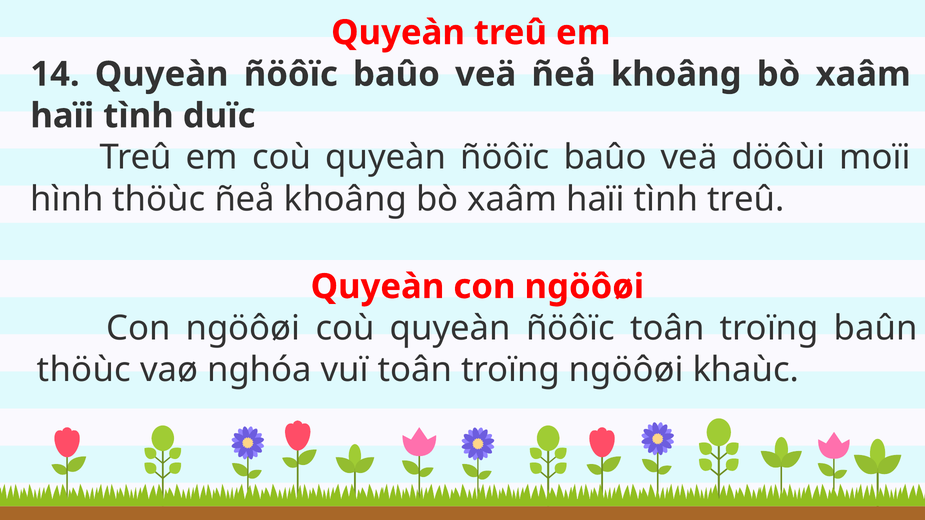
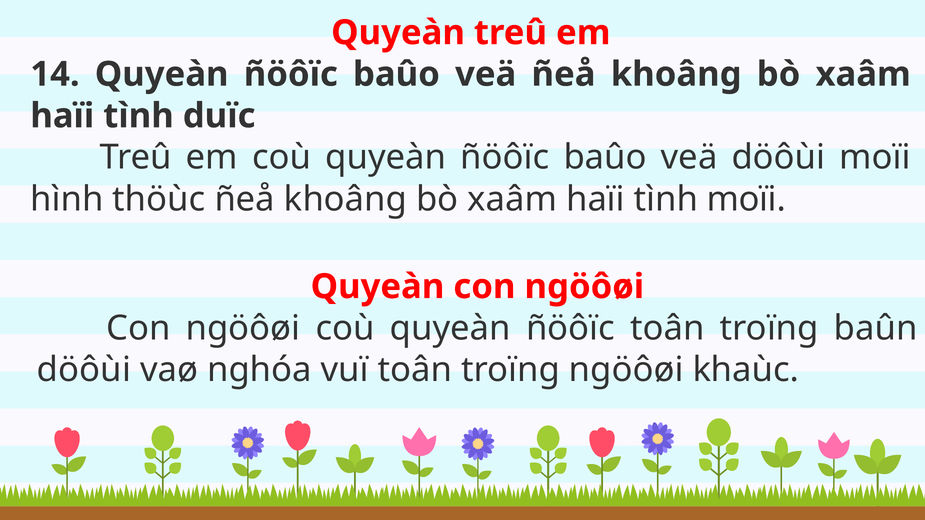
tình treû: treû -> moïi
thöùc at (84, 370): thöùc -> döôùi
